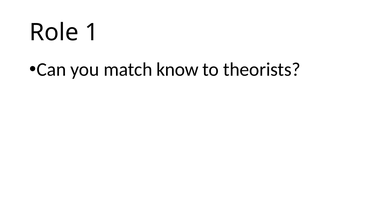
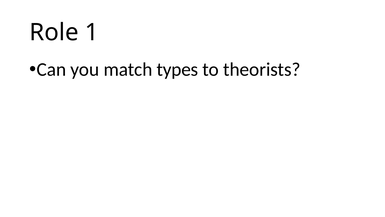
know: know -> types
